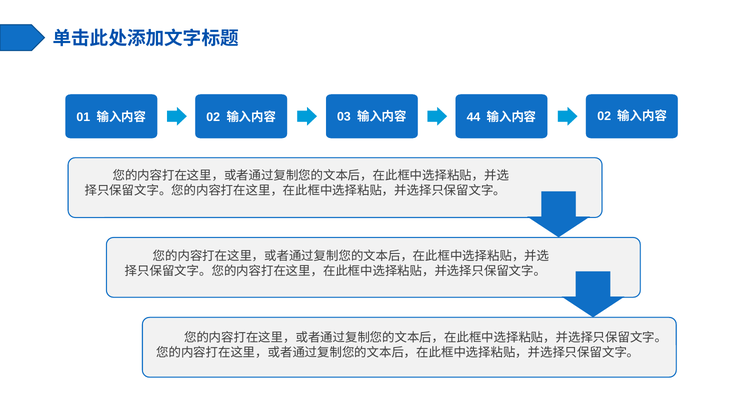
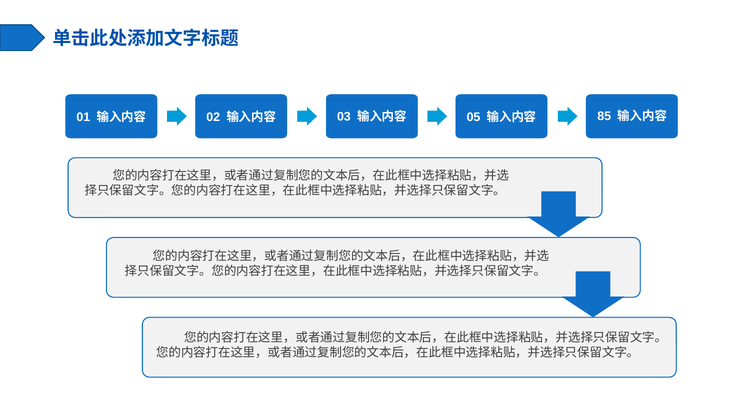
44: 44 -> 05
02 at (604, 116): 02 -> 85
